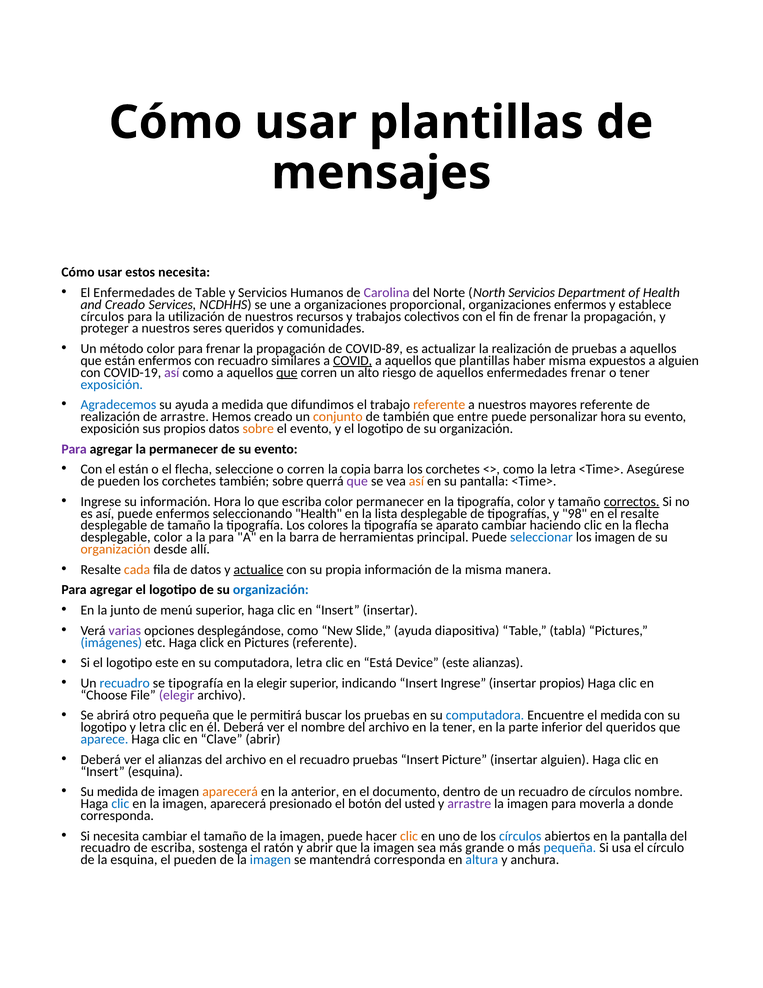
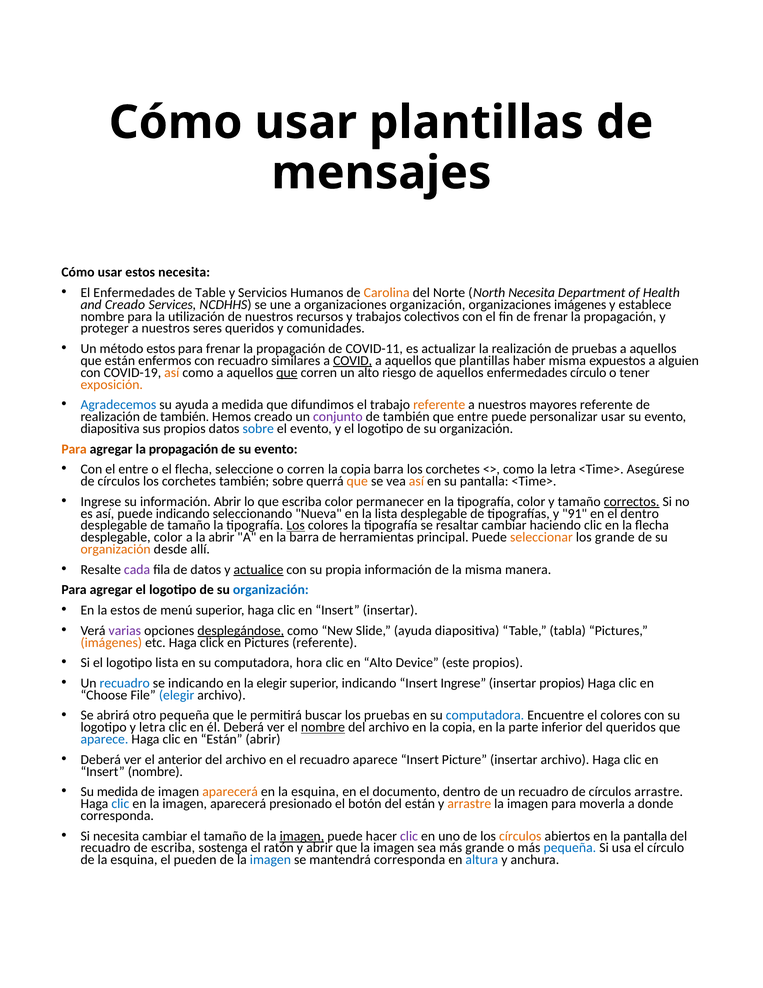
Carolina colour: purple -> orange
North Servicios: Servicios -> Necesita
organizaciones proporcional: proporcional -> organización
organizaciones enfermos: enfermos -> imágenes
círculos at (102, 316): círculos -> nombre
método color: color -> estos
COVID-89: COVID-89 -> COVID-11
así at (172, 372) colour: purple -> orange
enfermedades frenar: frenar -> círculo
exposición at (112, 384) colour: blue -> orange
realización de arrastre: arrastre -> también
conjunto colour: orange -> purple
personalizar hora: hora -> usar
exposición at (110, 428): exposición -> diapositiva
sobre at (258, 428) colour: orange -> blue
Para at (74, 449) colour: purple -> orange
agregar la permanecer: permanecer -> propagación
el están: están -> entre
pueden at (119, 481): pueden -> círculos
que at (357, 481) colour: purple -> orange
información Hora: Hora -> Abrir
puede enfermos: enfermos -> indicando
seleccionando Health: Health -> Nueva
98: 98 -> 91
el resalte: resalte -> dentro
Los at (296, 525) underline: none -> present
aparato: aparato -> resaltar
la para: para -> abrir
seleccionar colour: blue -> orange
los imagen: imagen -> grande
cada colour: orange -> purple
la junto: junto -> estos
desplegándose underline: none -> present
imágenes at (111, 642) colour: blue -> orange
logotipo este: este -> lista
computadora letra: letra -> hora
en Está: Está -> Alto
este alianzas: alianzas -> propios
se tipografía: tipografía -> indicando
elegir at (177, 695) colour: purple -> blue
el medida: medida -> colores
nombre at (323, 727) underline: none -> present
en la tener: tener -> copia
en Clave: Clave -> Están
el alianzas: alianzas -> anterior
recuadro pruebas: pruebas -> aparece
insertar alguien: alguien -> archivo
Insert esquina: esquina -> nombre
en la anterior: anterior -> esquina
círculos nombre: nombre -> arrastre
del usted: usted -> están
arrastre at (469, 803) colour: purple -> orange
imagen at (302, 835) underline: none -> present
clic at (409, 835) colour: orange -> purple
círculos at (520, 835) colour: blue -> orange
